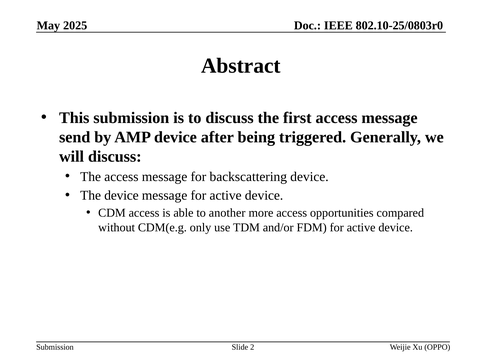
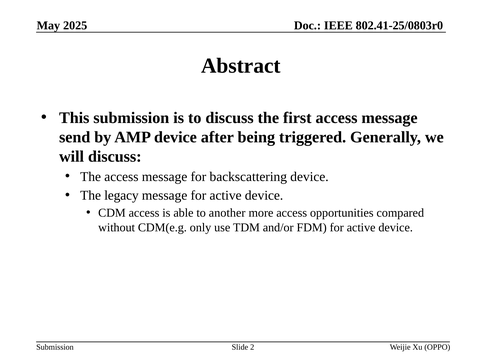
802.10-25/0803r0: 802.10-25/0803r0 -> 802.41-25/0803r0
The device: device -> legacy
